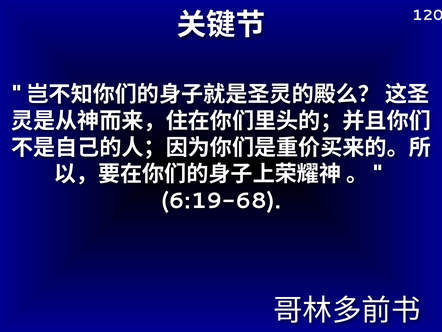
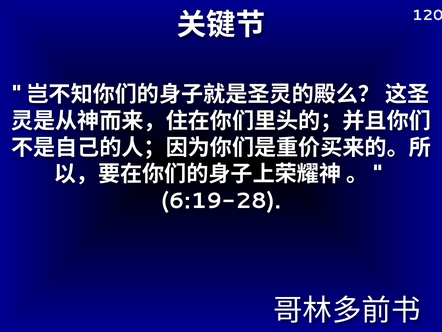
6:19-68: 6:19-68 -> 6:19-28
